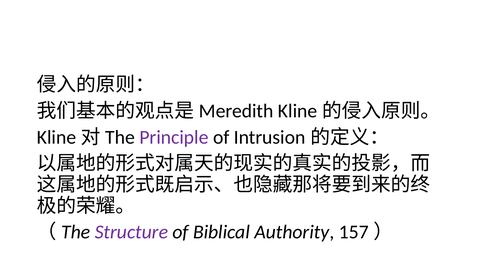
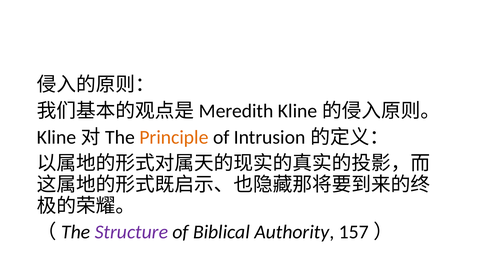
Principle colour: purple -> orange
